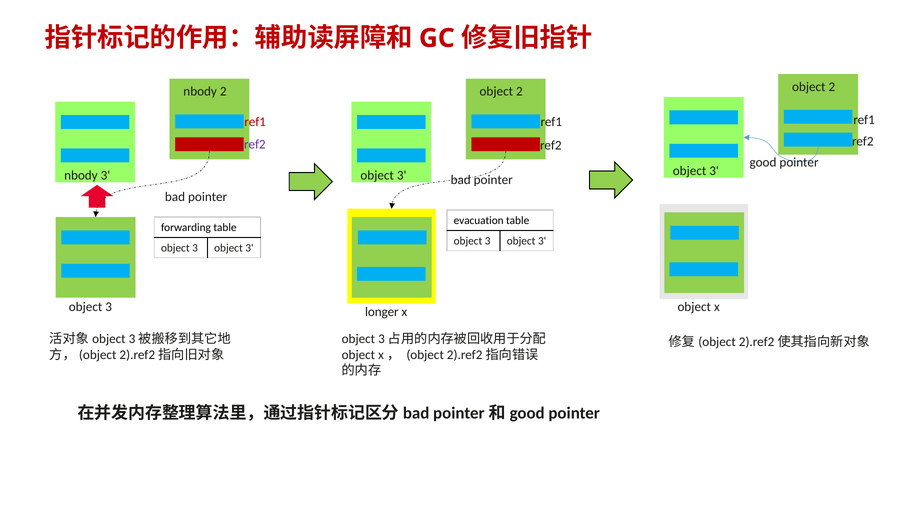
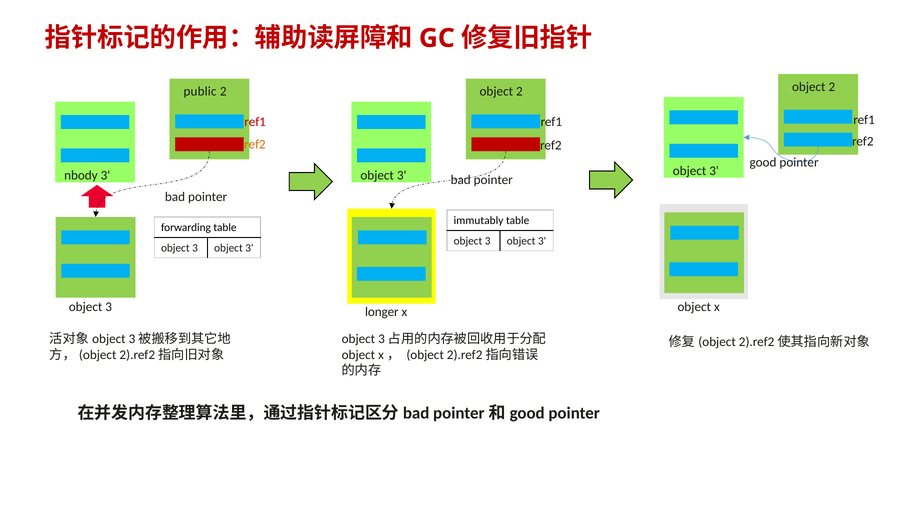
nbody at (200, 91): nbody -> public
ref2 at (255, 144) colour: purple -> orange
evacuation: evacuation -> immutably
